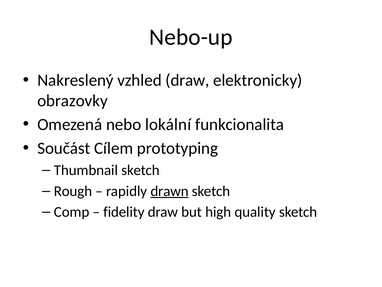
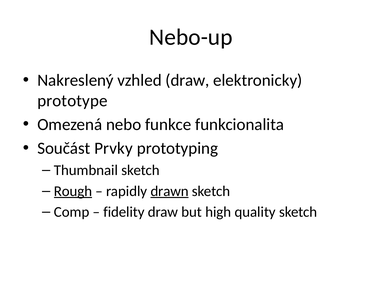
obrazovky: obrazovky -> prototype
lokální: lokální -> funkce
Cílem: Cílem -> Prvky
Rough underline: none -> present
